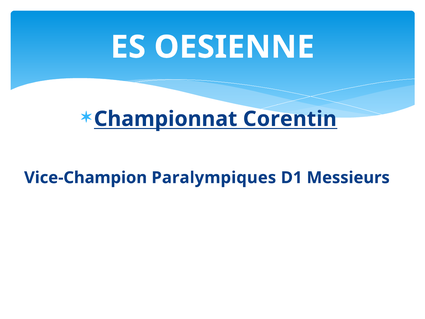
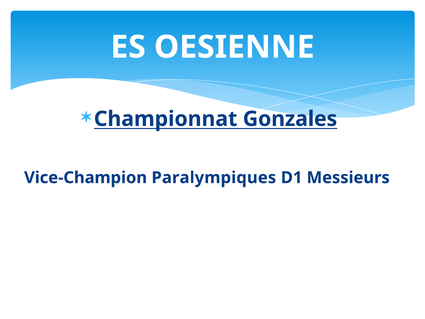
Corentin: Corentin -> Gonzales
